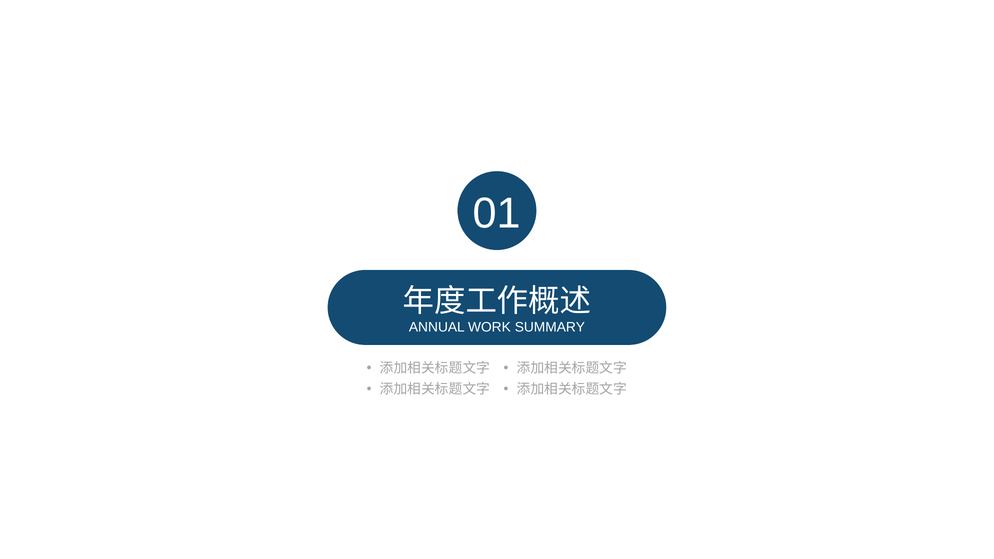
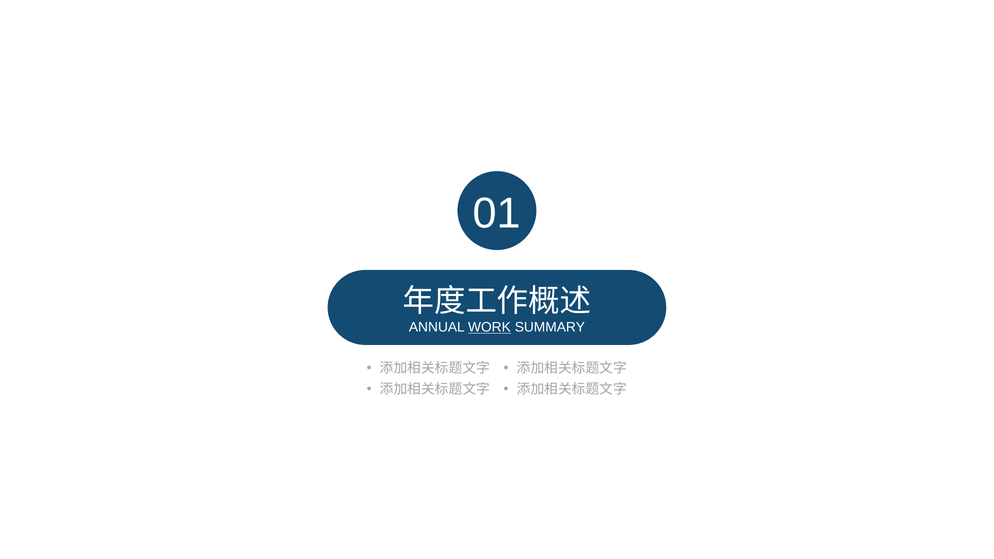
WORK underline: none -> present
